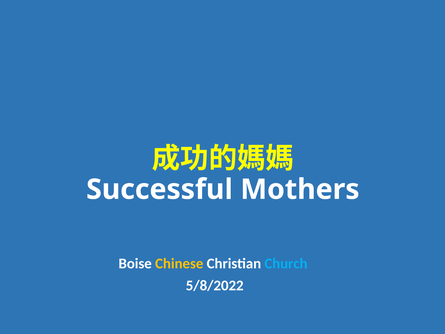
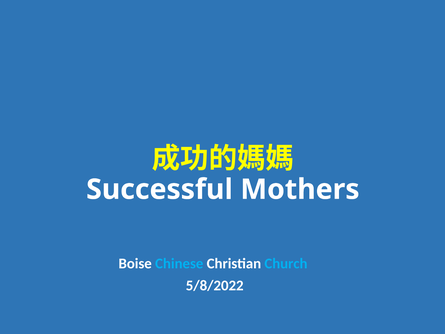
Chinese colour: yellow -> light blue
